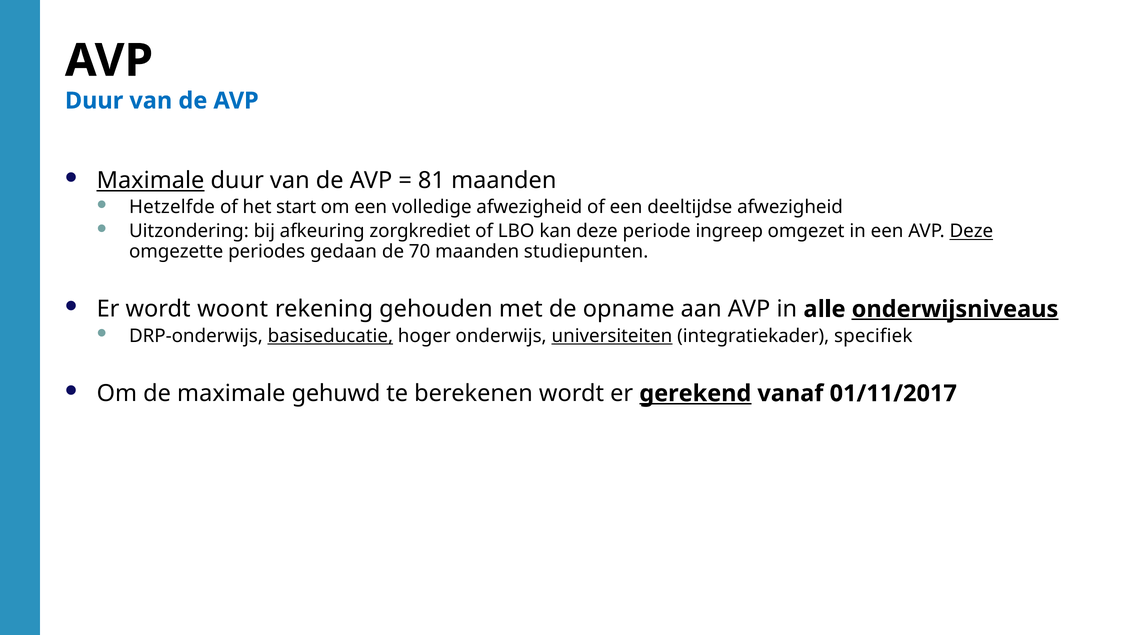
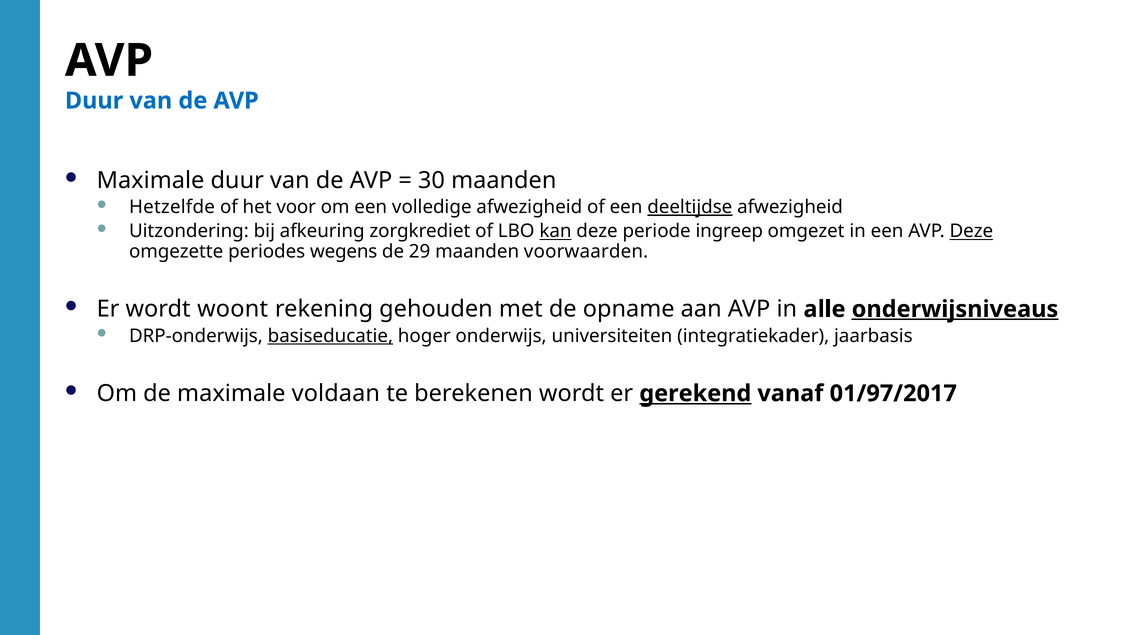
Maximale at (151, 181) underline: present -> none
81: 81 -> 30
start: start -> voor
deeltijdse underline: none -> present
kan underline: none -> present
gedaan: gedaan -> wegens
70: 70 -> 29
studiepunten: studiepunten -> voorwaarden
universiteiten underline: present -> none
specifiek: specifiek -> jaarbasis
gehuwd: gehuwd -> voldaan
01/11/2017: 01/11/2017 -> 01/97/2017
